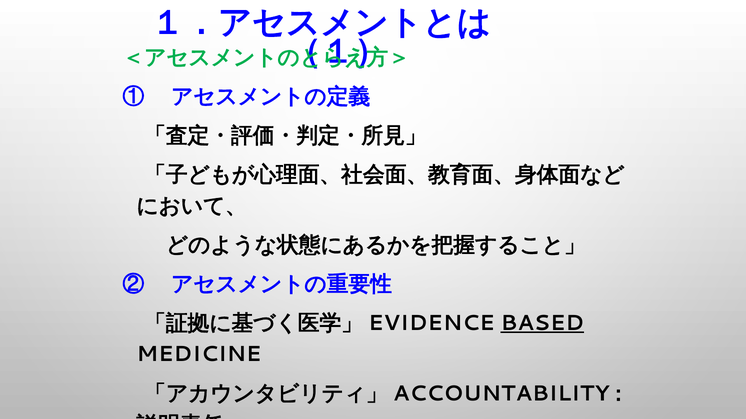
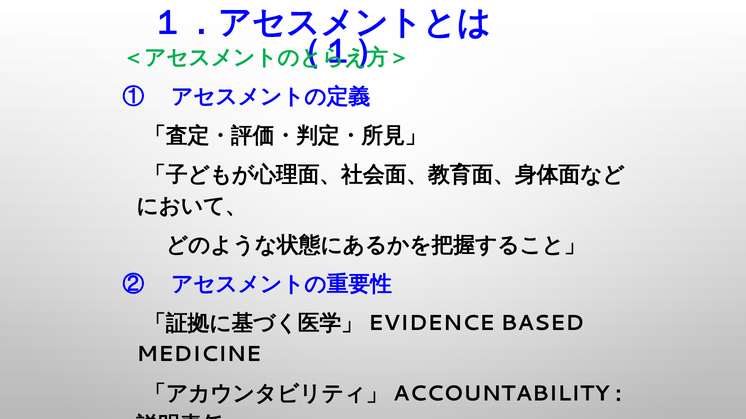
BASED underline: present -> none
